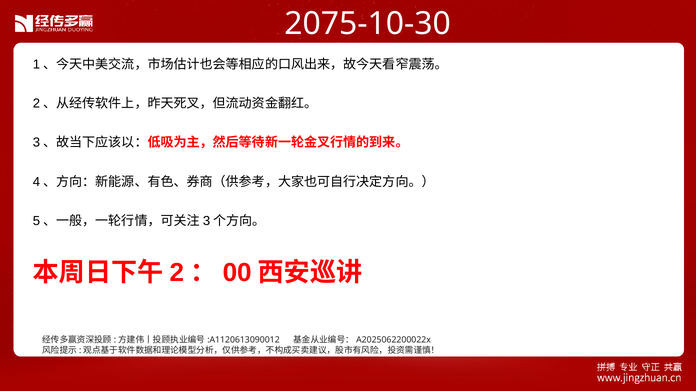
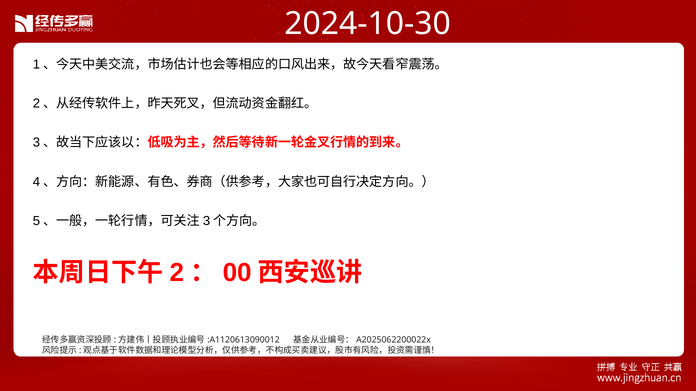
2075-10-30: 2075-10-30 -> 2024-10-30
